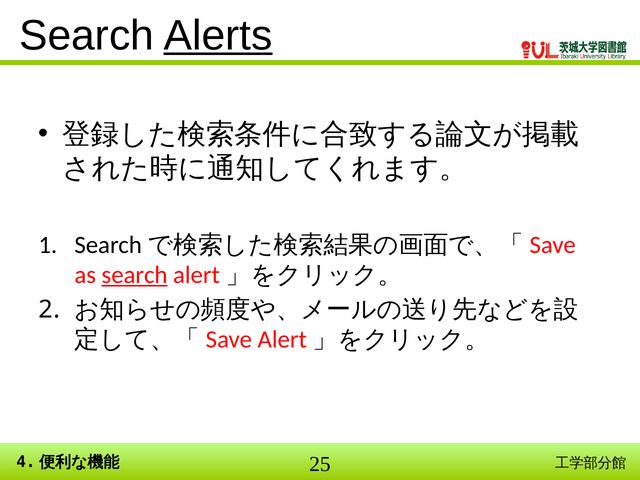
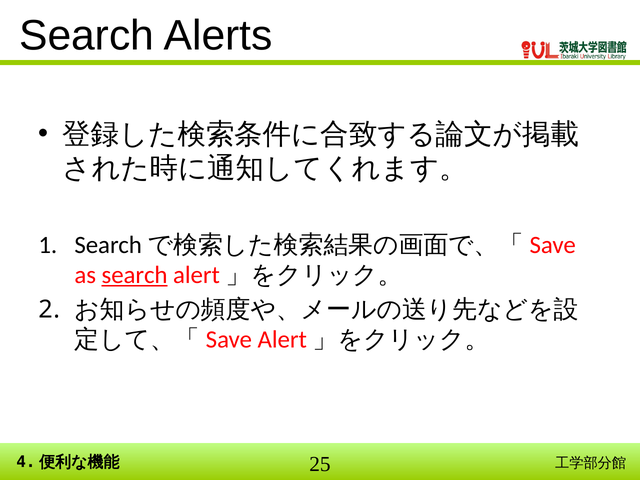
Alerts underline: present -> none
